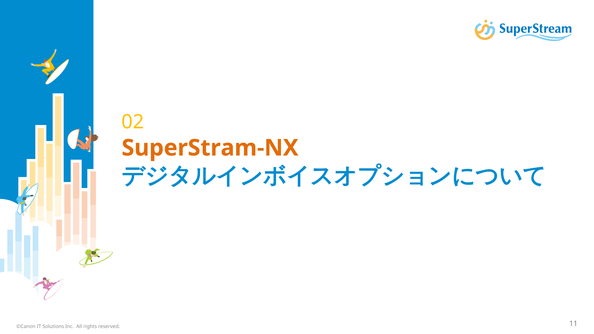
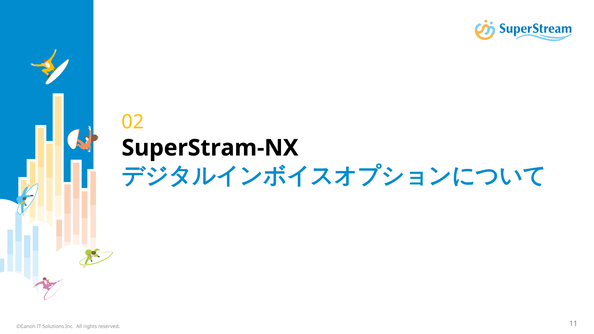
SuperStram-NX colour: orange -> black
